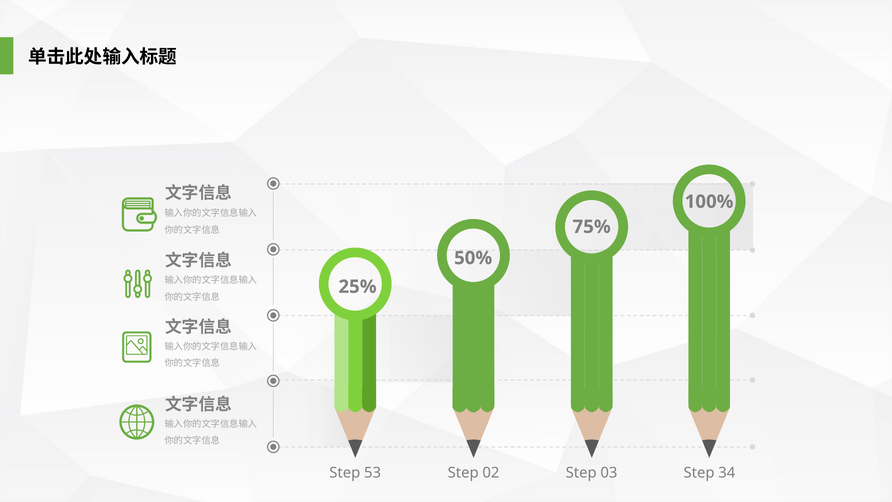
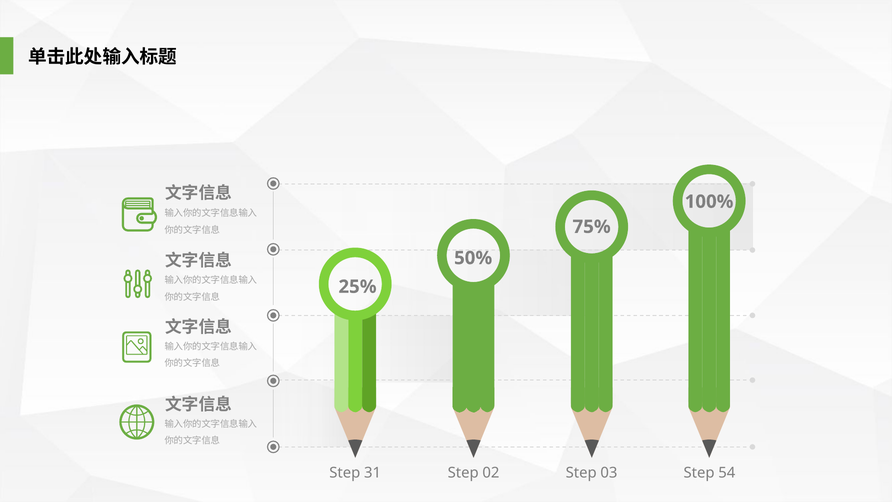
53: 53 -> 31
34: 34 -> 54
